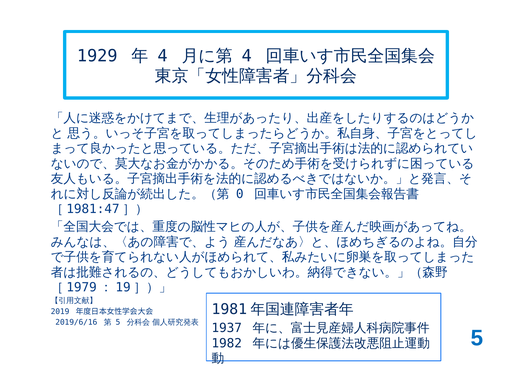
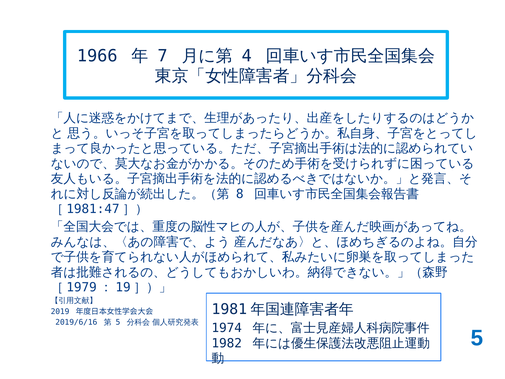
1929: 1929 -> 1966
4 at (163, 56): 4 -> 7
0: 0 -> 8
1937: 1937 -> 1974
